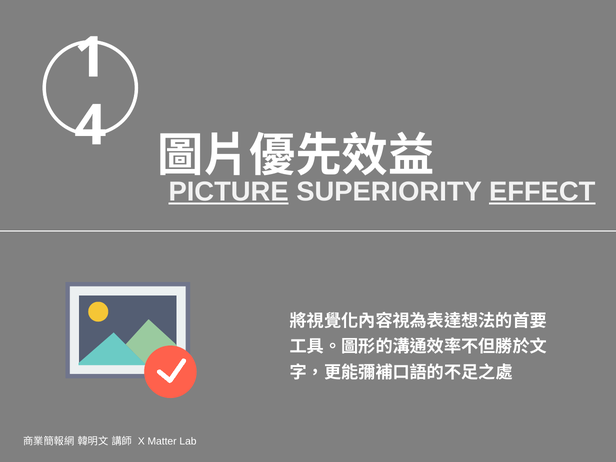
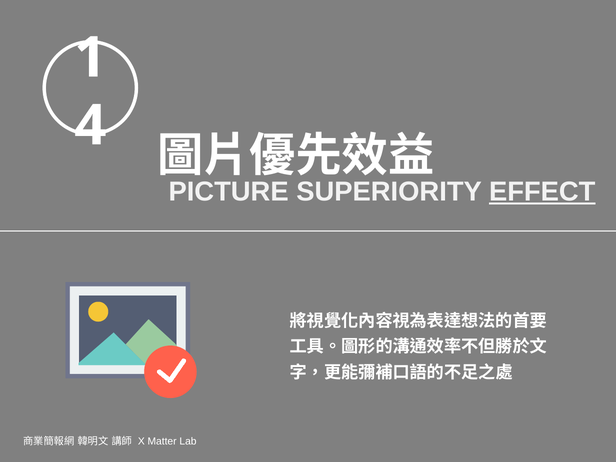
PICTURE underline: present -> none
